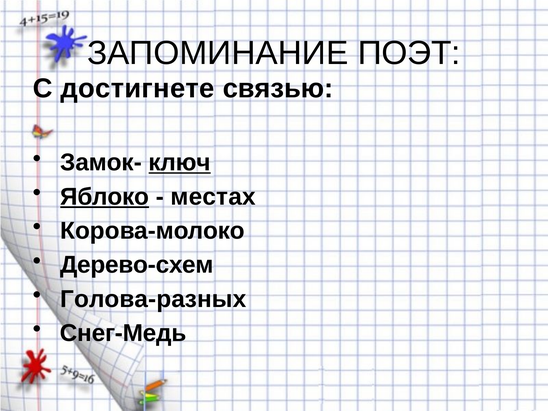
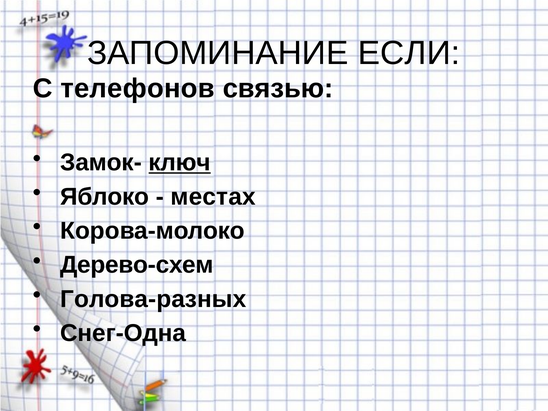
ПОЭТ: ПОЭТ -> ЕСЛИ
достигнете: достигнете -> телефонов
Яблоко underline: present -> none
Снег-Медь: Снег-Медь -> Снег-Одна
